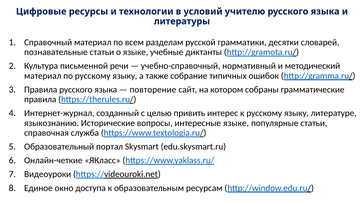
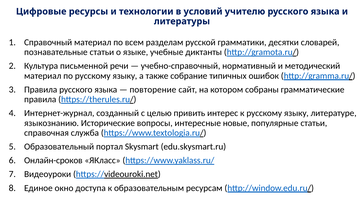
интересные языке: языке -> новые
Онлайн-четкие: Онлайн-четкие -> Онлайн-сроков
